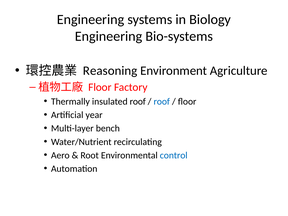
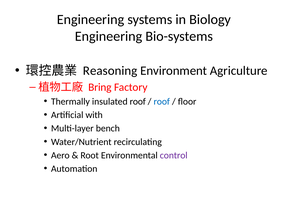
Floor at (100, 87): Floor -> Bring
year: year -> with
control colour: blue -> purple
